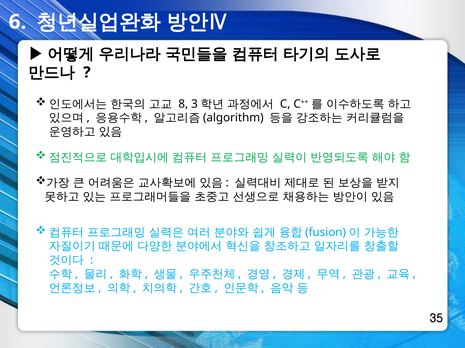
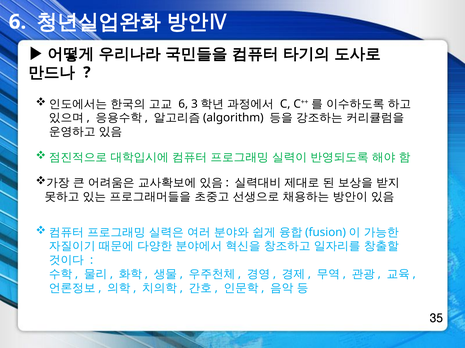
8 at (183, 104): 8 -> 6
